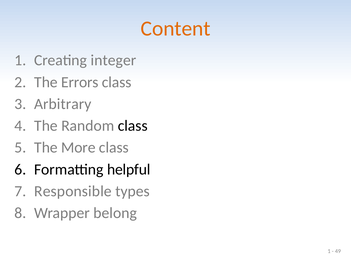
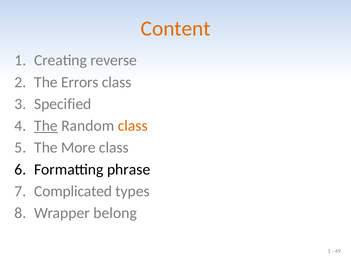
integer: integer -> reverse
Arbitrary: Arbitrary -> Specified
The at (46, 126) underline: none -> present
class at (133, 126) colour: black -> orange
helpful: helpful -> phrase
Responsible: Responsible -> Complicated
